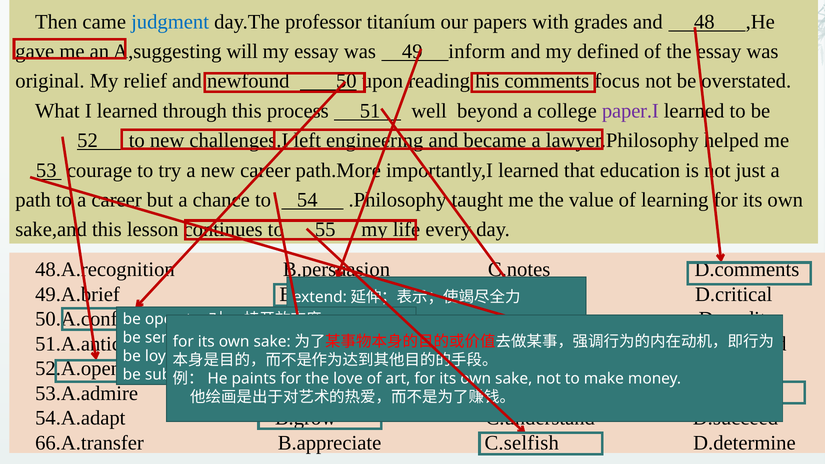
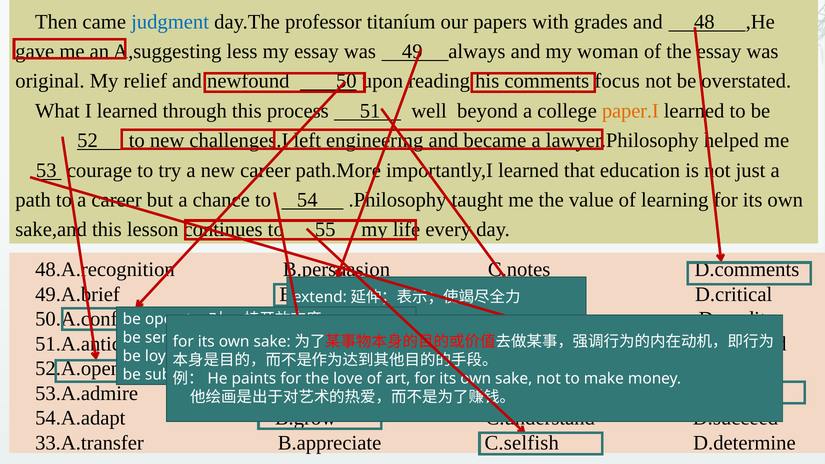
will: will -> less
inform: inform -> always
defined: defined -> woman
paper.I colour: purple -> orange
66.A.transfer: 66.A.transfer -> 33.A.transfer
